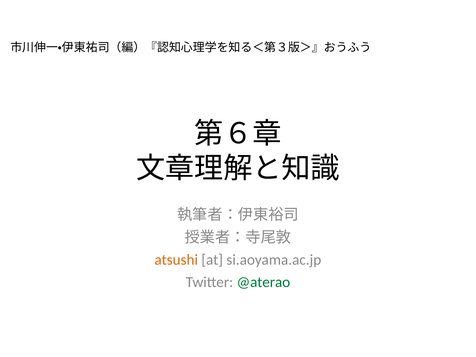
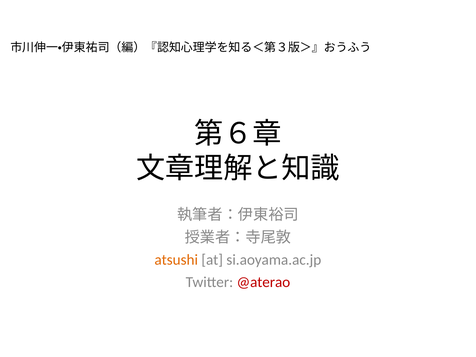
@aterao colour: green -> red
